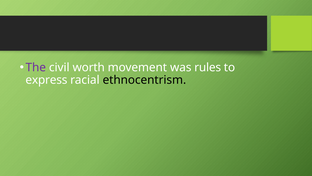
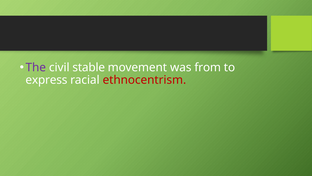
worth: worth -> stable
rules: rules -> from
ethnocentrism colour: black -> red
